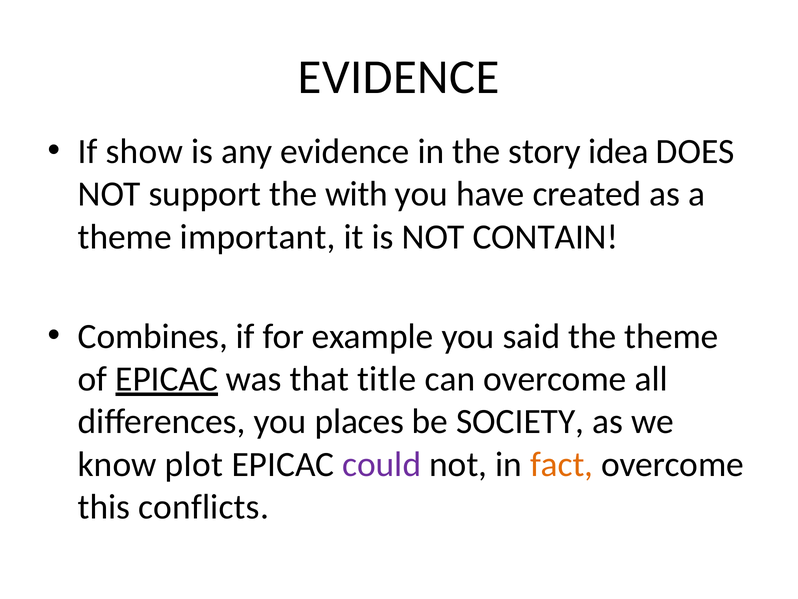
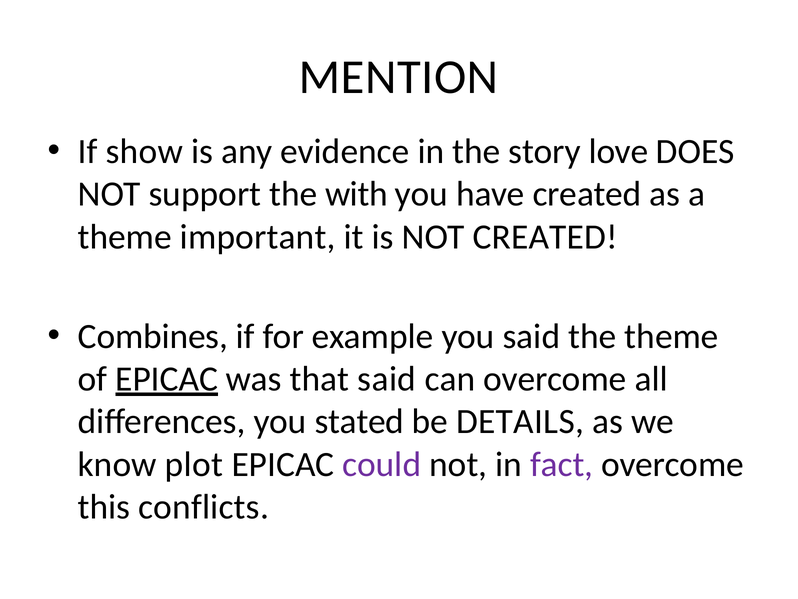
EVIDENCE at (399, 77): EVIDENCE -> MENTION
idea: idea -> love
NOT CONTAIN: CONTAIN -> CREATED
that title: title -> said
places: places -> stated
SOCIETY: SOCIETY -> DETAILS
fact colour: orange -> purple
